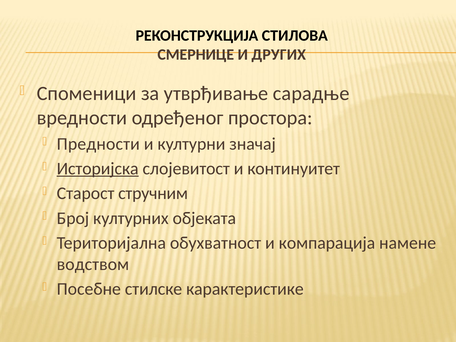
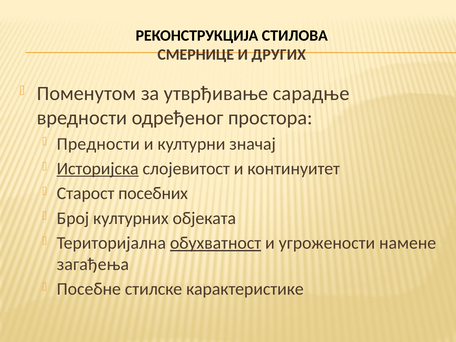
Споменици: Споменици -> Поменутом
стручним: стручним -> посебних
обухватност underline: none -> present
компарација: компарација -> угрожености
водством: водством -> загађења
